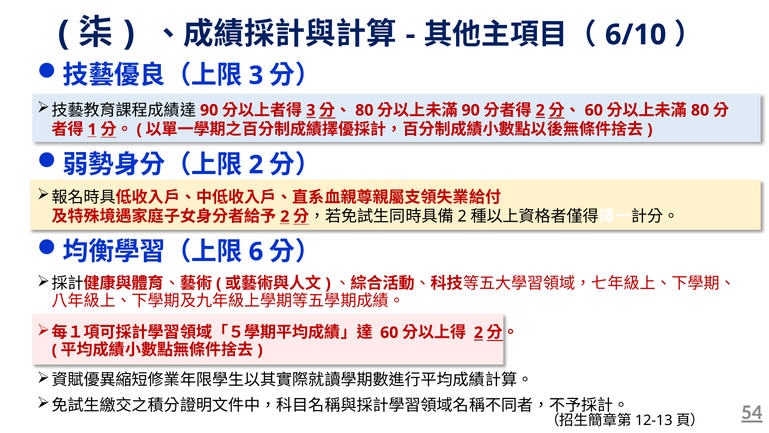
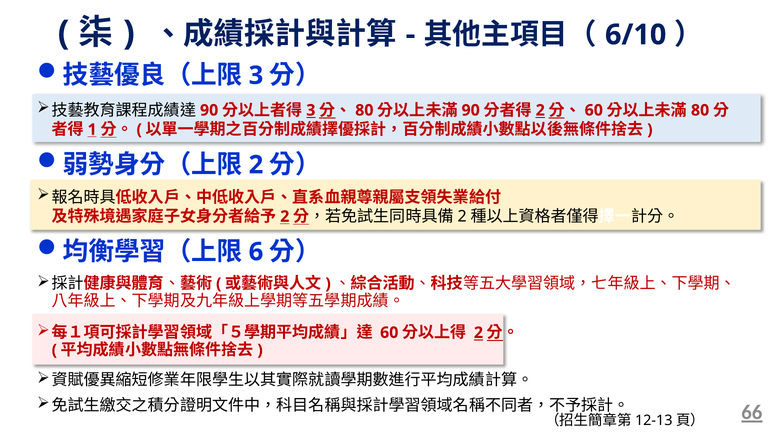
54: 54 -> 66
